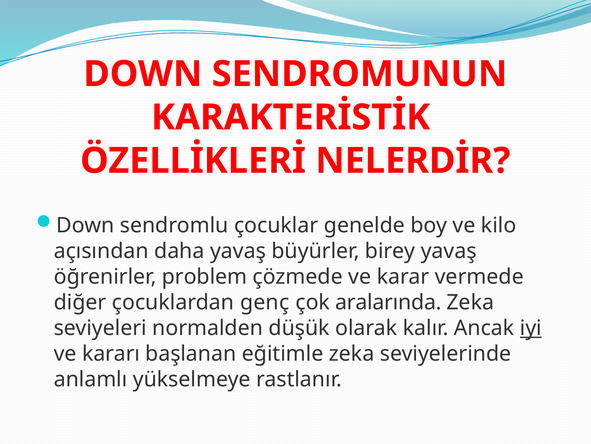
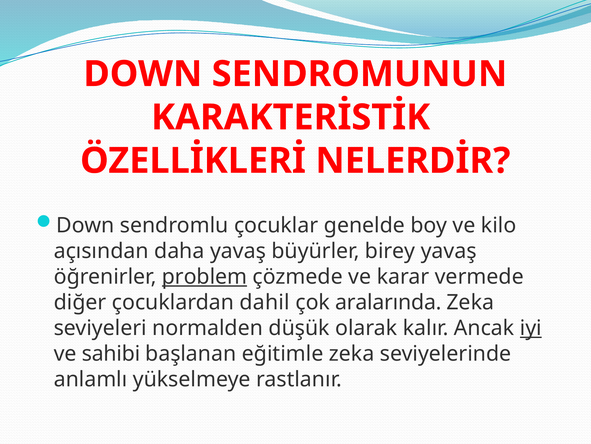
problem underline: none -> present
genç: genç -> dahil
kararı: kararı -> sahibi
